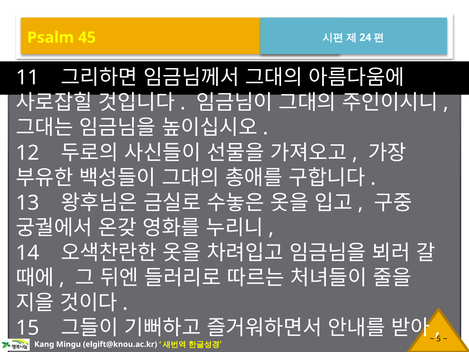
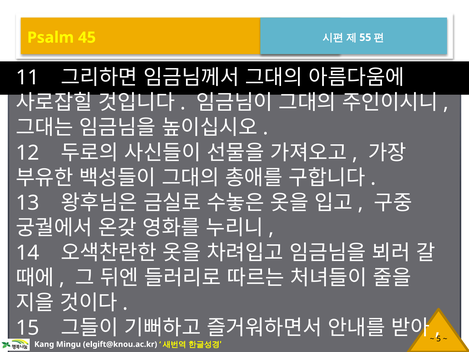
24: 24 -> 55
